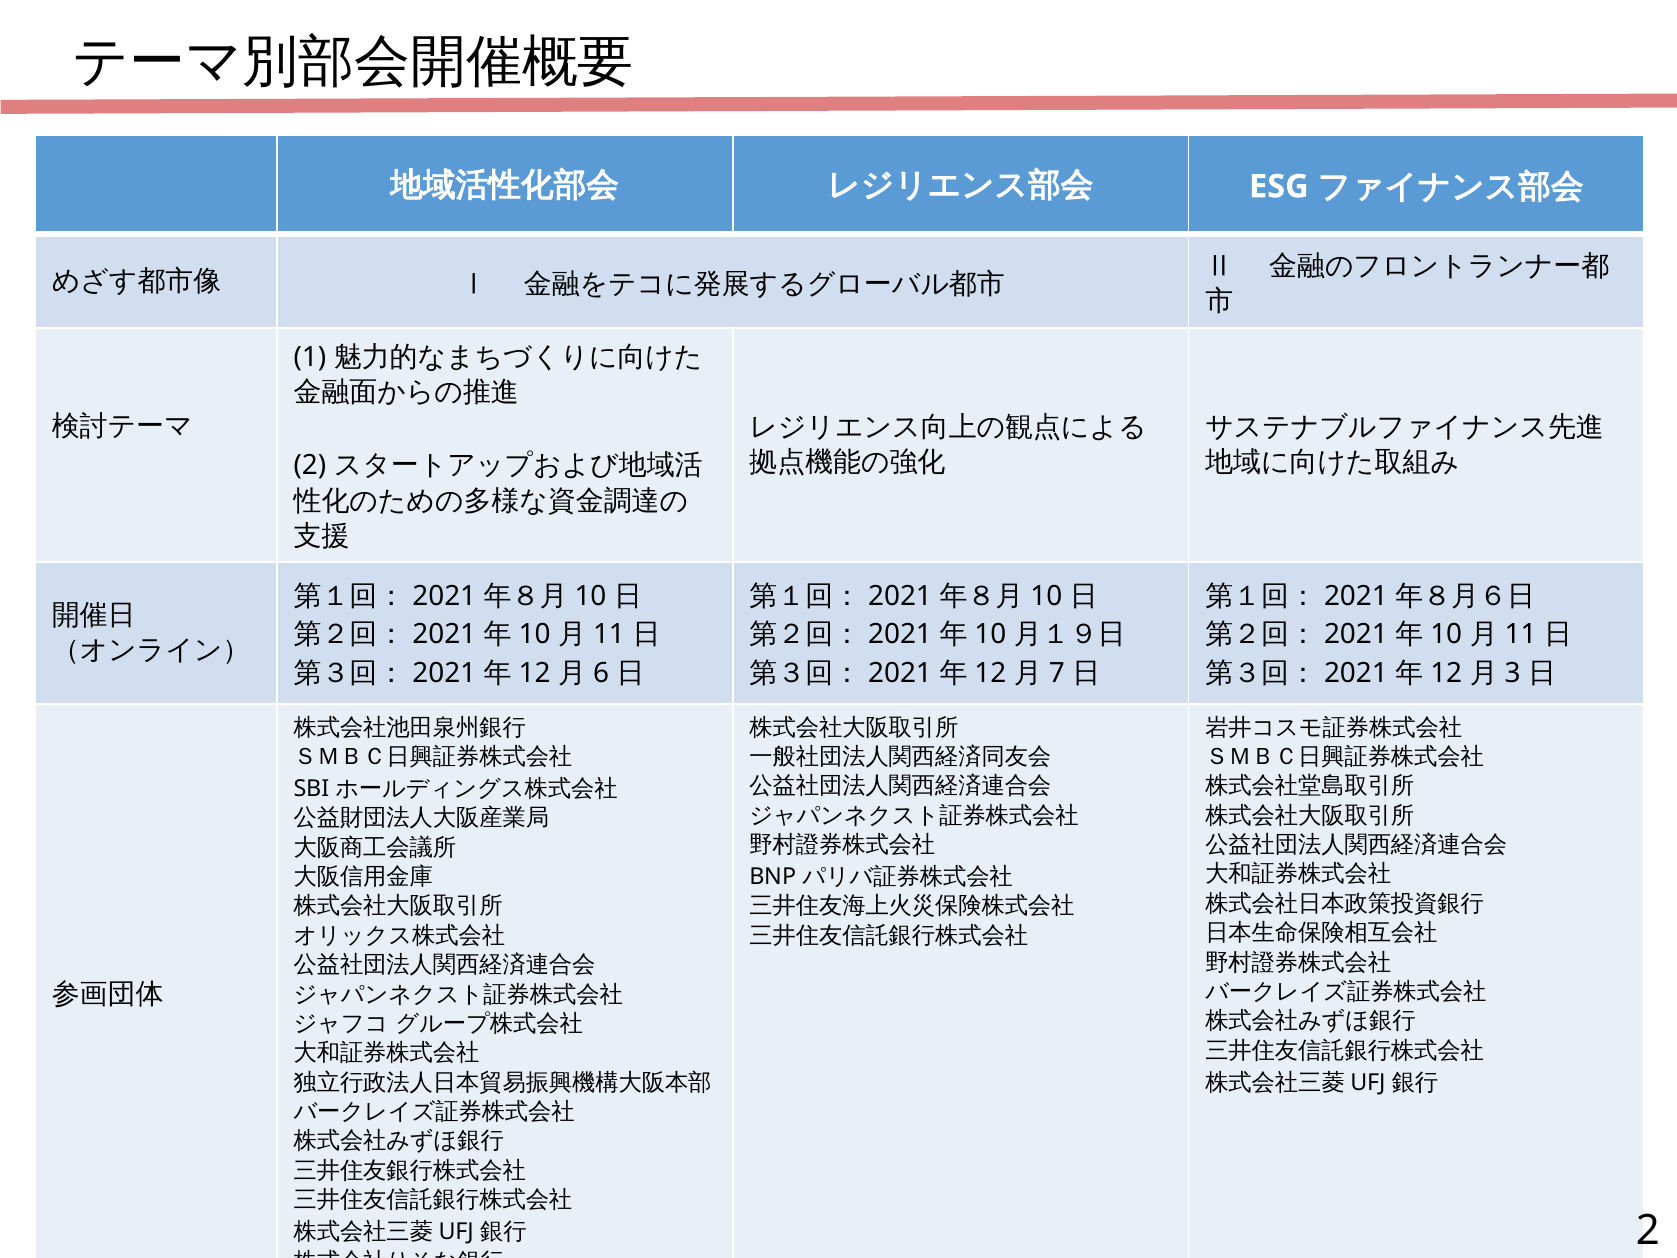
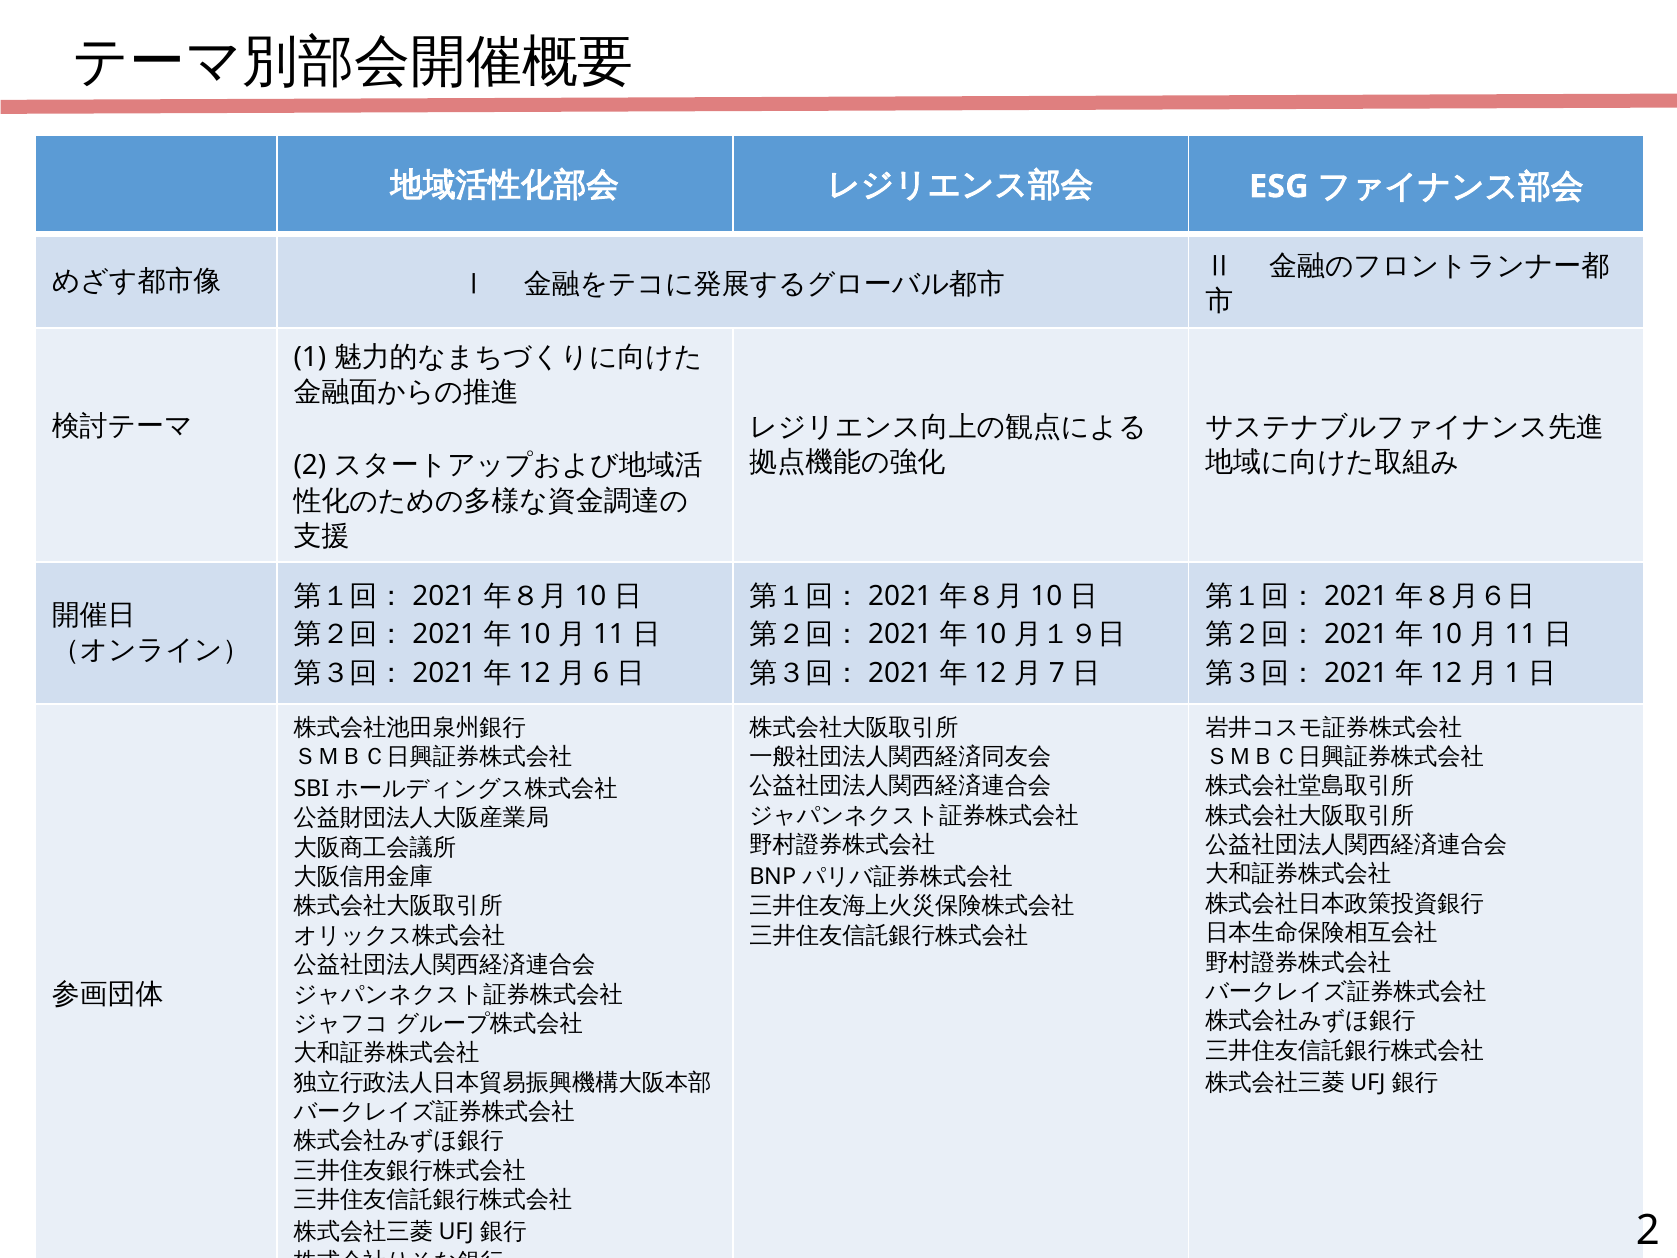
3 at (1513, 673): 3 -> 1
